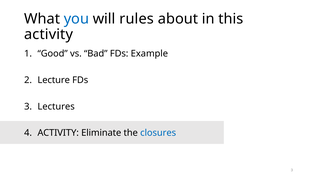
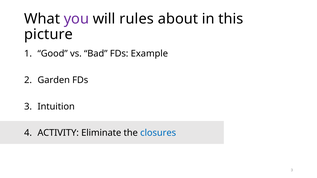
you colour: blue -> purple
activity at (49, 34): activity -> picture
Lecture: Lecture -> Garden
Lectures: Lectures -> Intuition
